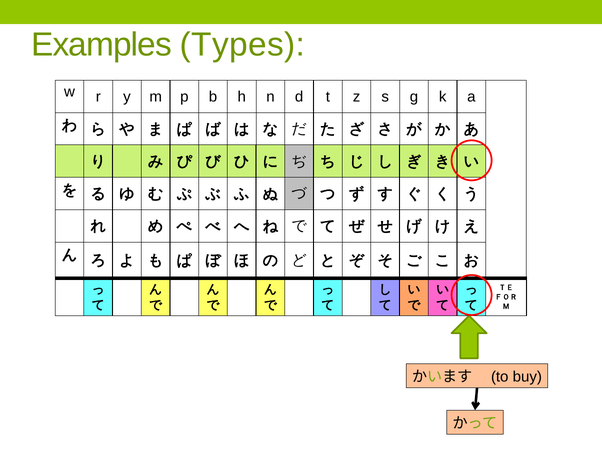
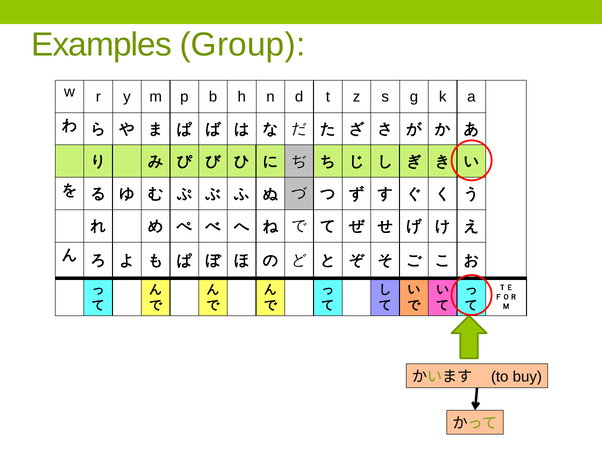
Types: Types -> Group
